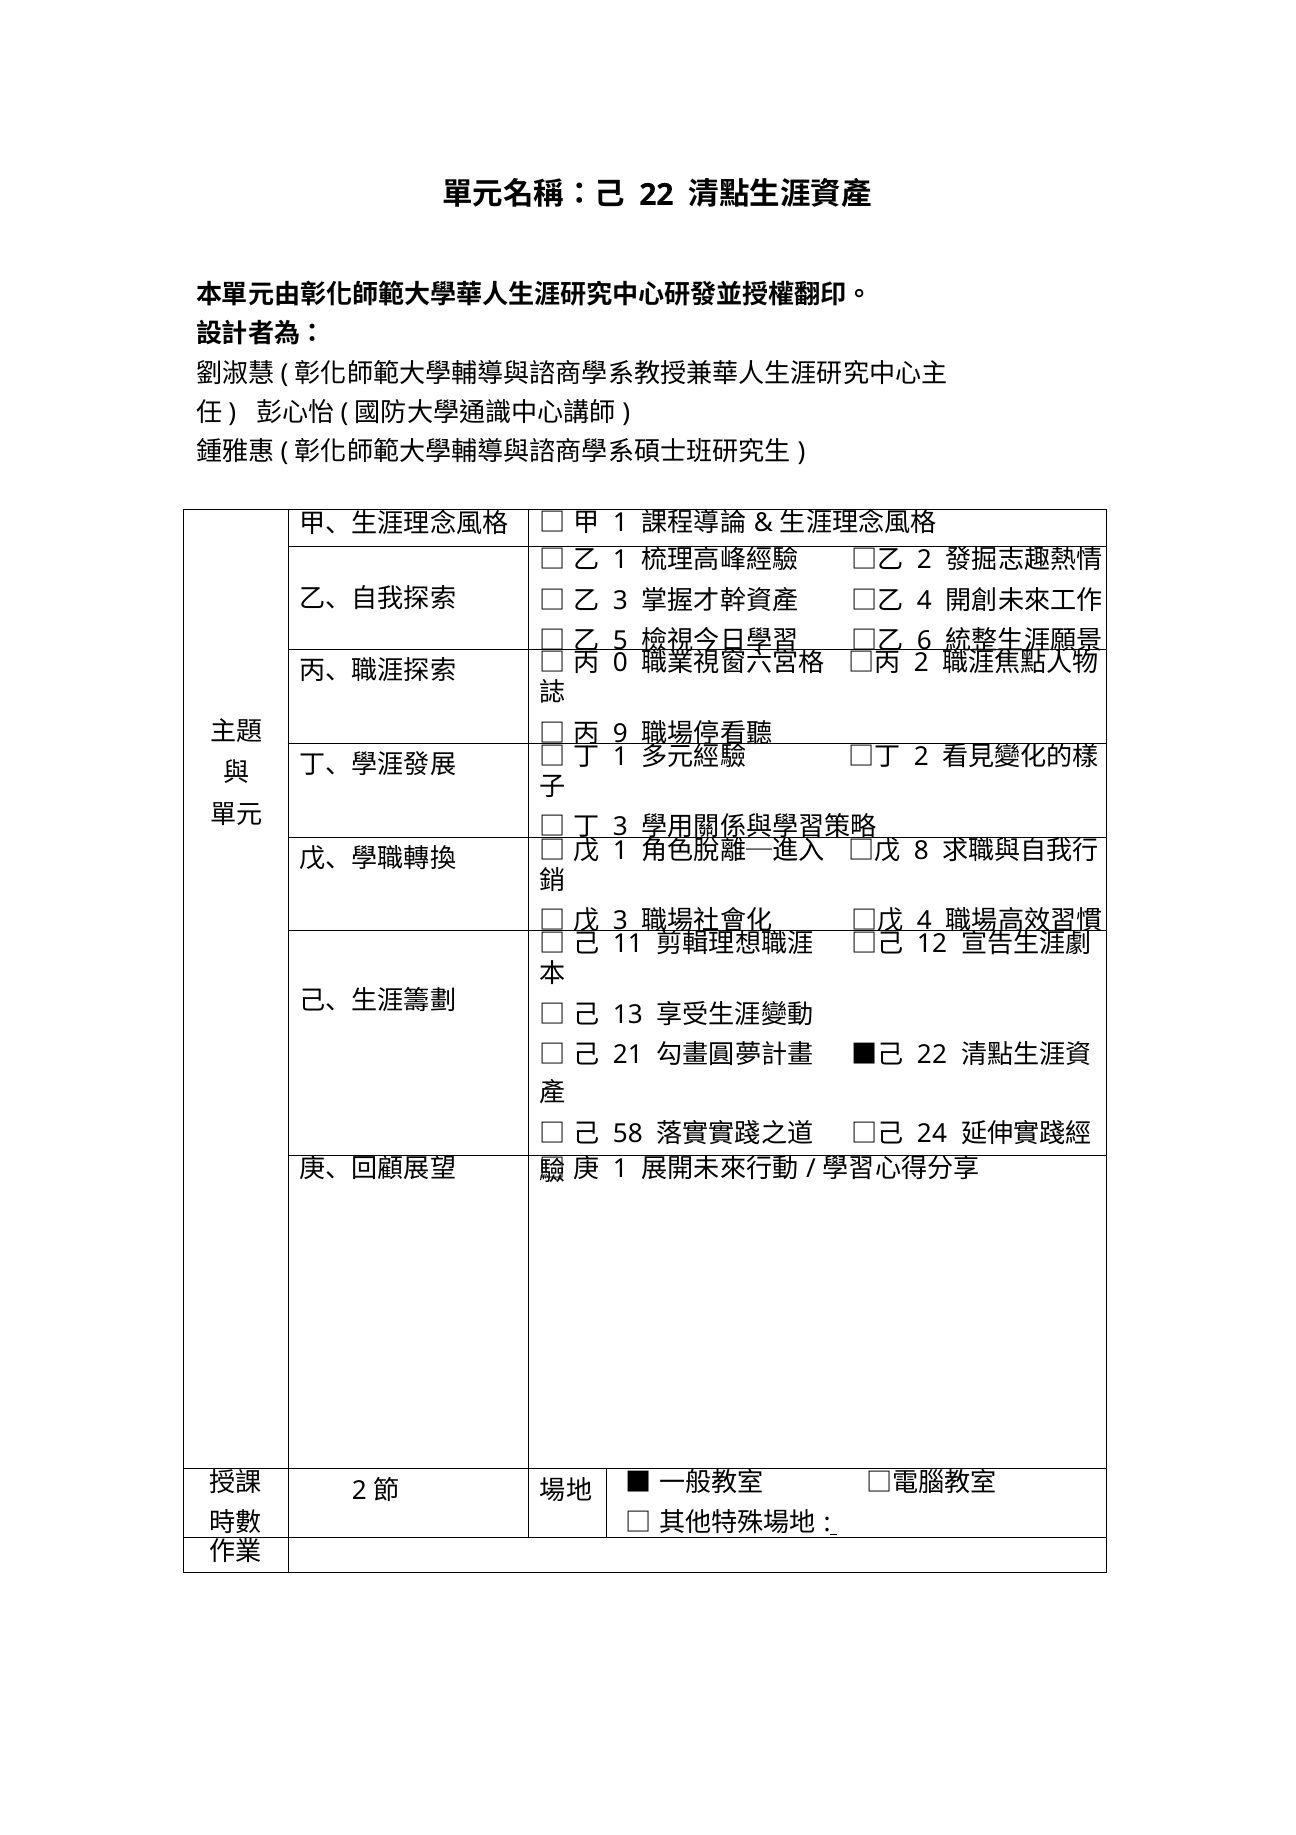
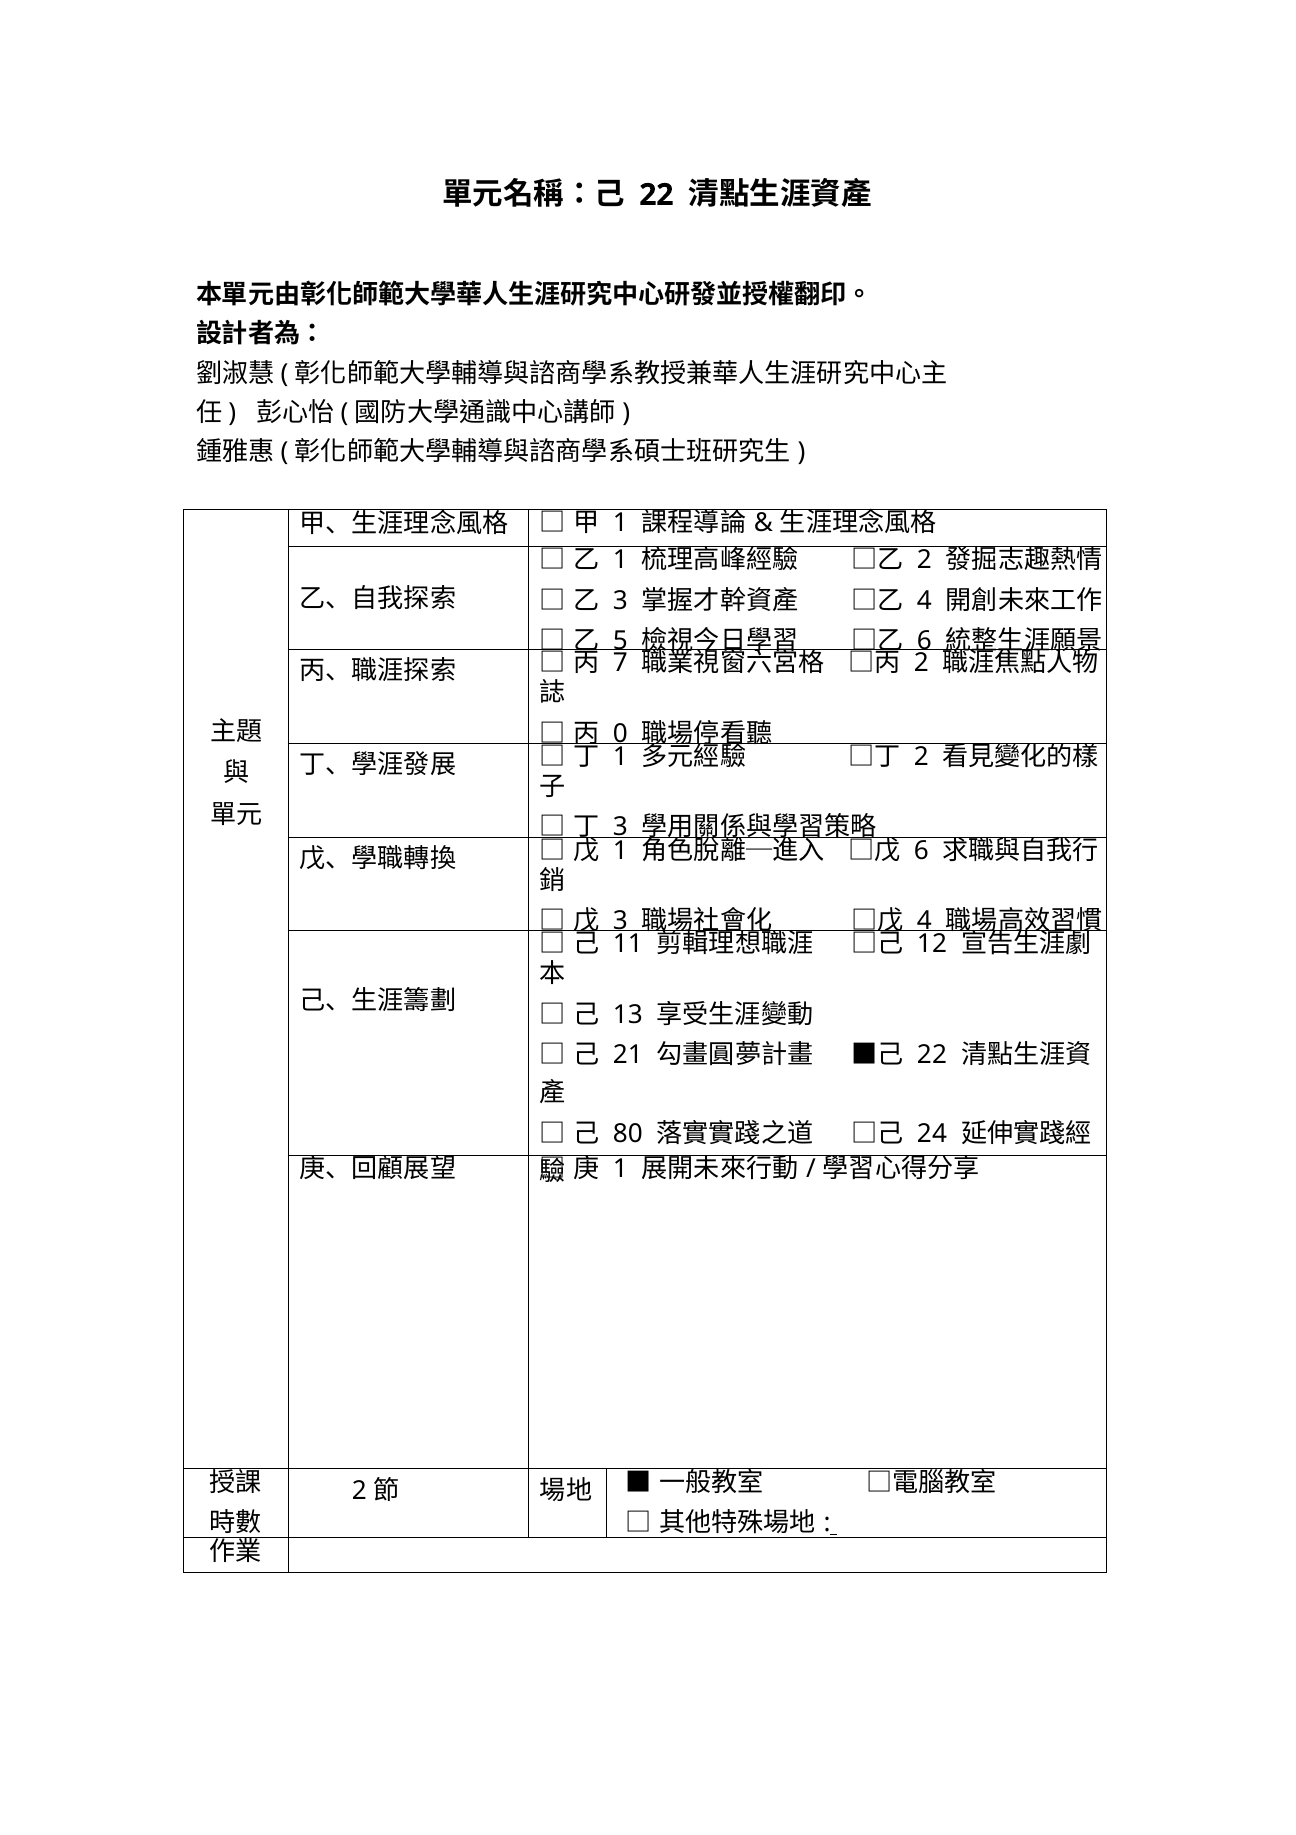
0: 0 -> 7
9: 9 -> 0
8 at (921, 851): 8 -> 6
58: 58 -> 80
